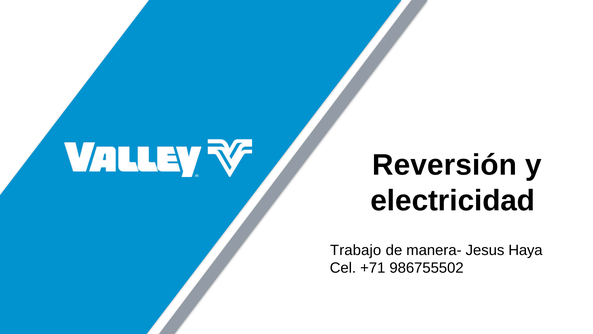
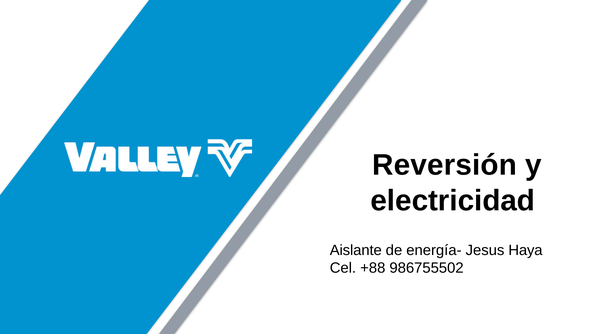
Trabajo: Trabajo -> Aislante
manera-: manera- -> energía-
+71: +71 -> +88
